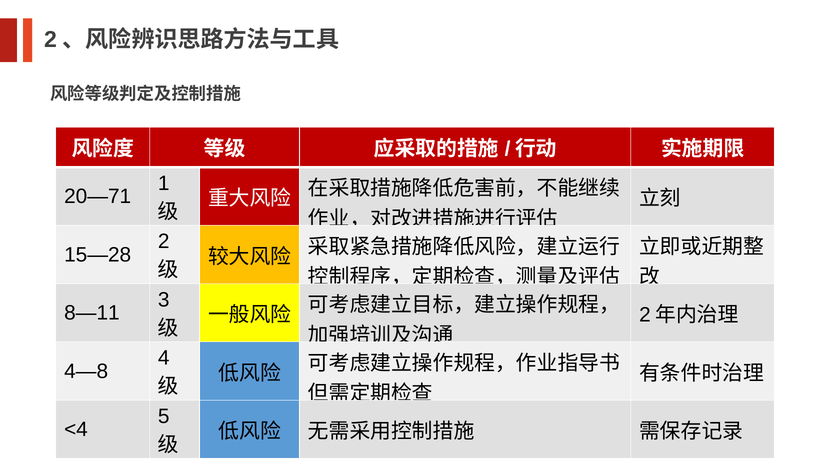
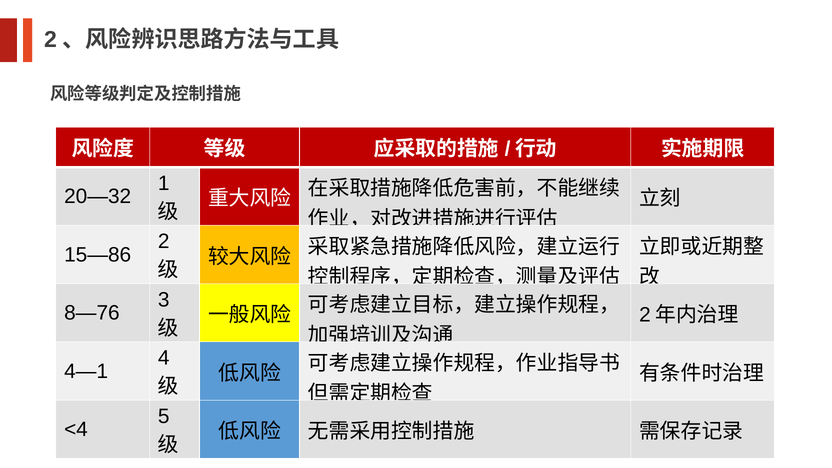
20—71: 20—71 -> 20—32
15—28: 15—28 -> 15—86
8—11: 8—11 -> 8—76
4—8: 4—8 -> 4—1
